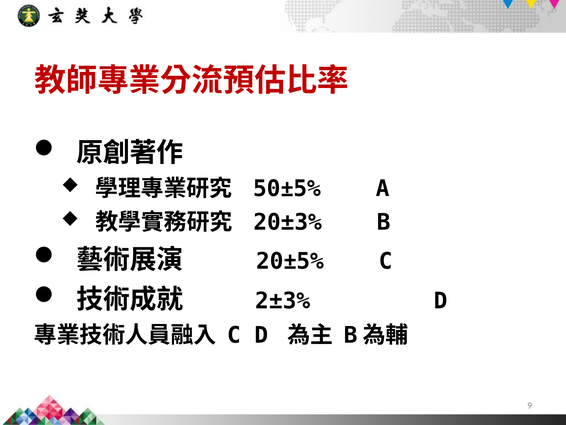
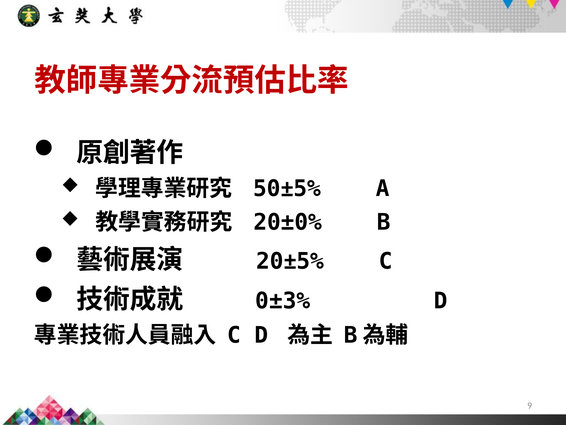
20±3%: 20±3% -> 20±0%
2±3%: 2±3% -> 0±3%
